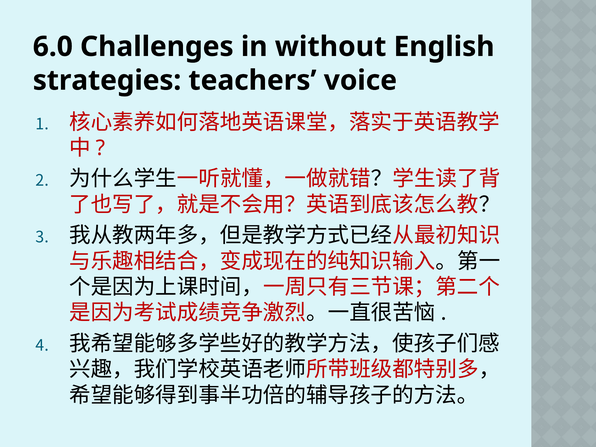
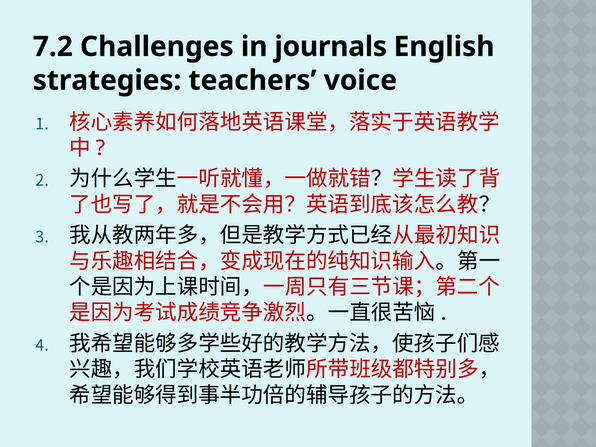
6.0: 6.0 -> 7.2
without: without -> journals
